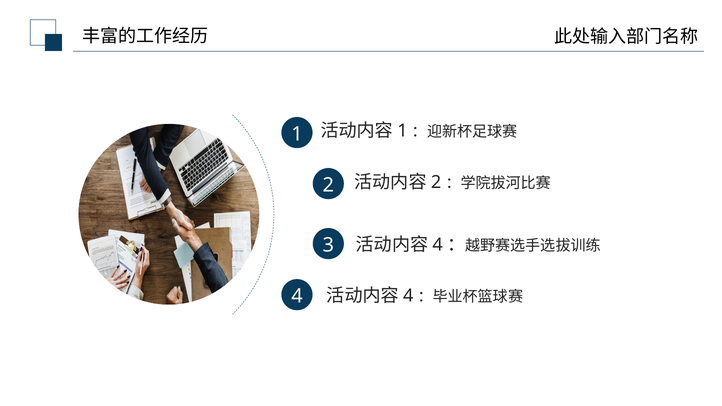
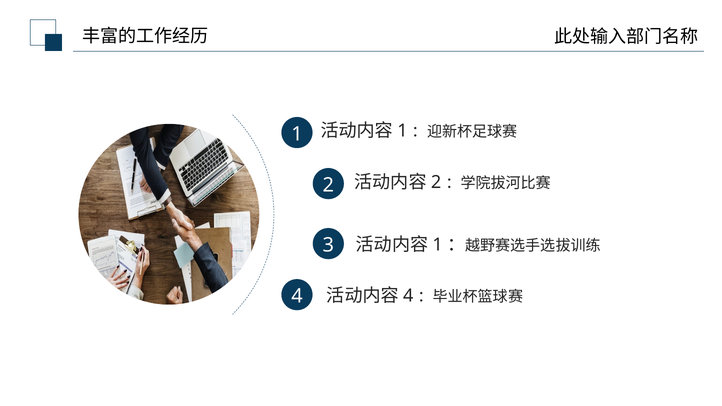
4 at (438, 245): 4 -> 1
